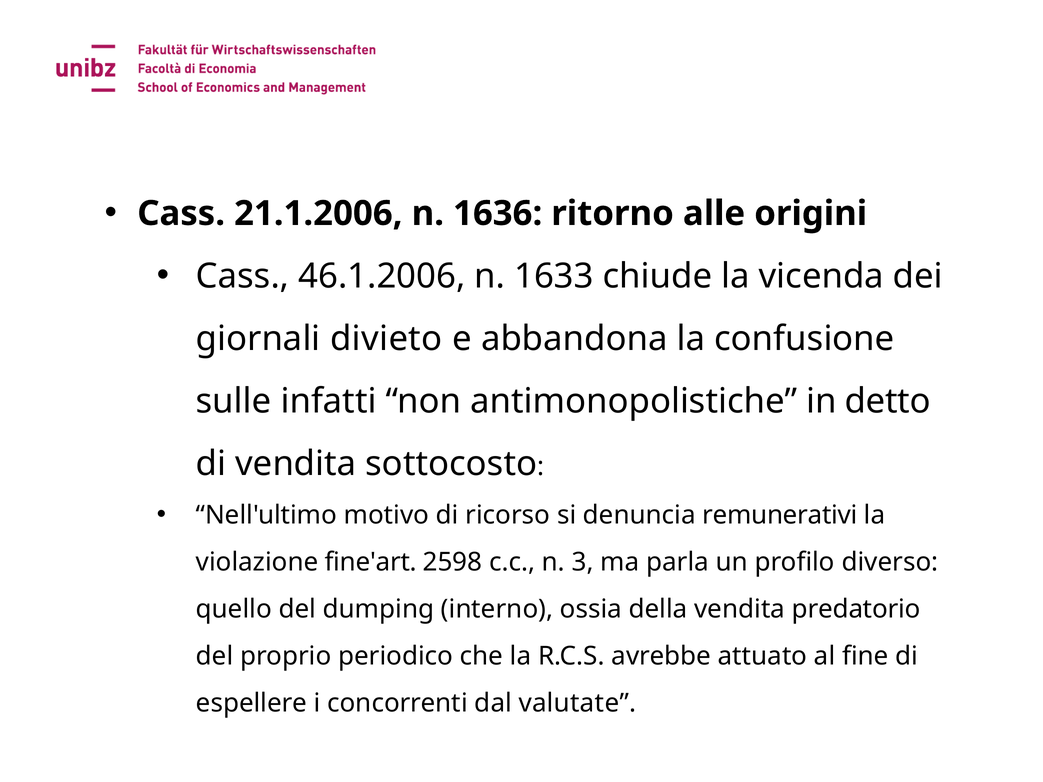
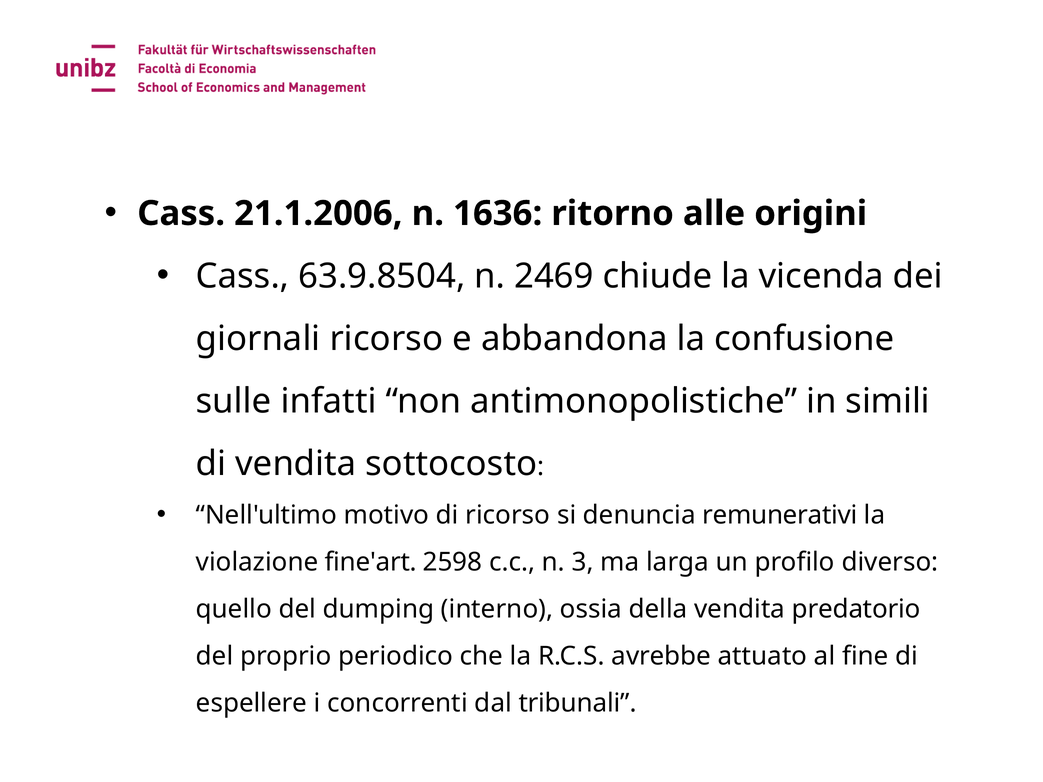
46.1.2006: 46.1.2006 -> 63.9.8504
1633: 1633 -> 2469
giornali divieto: divieto -> ricorso
detto: detto -> simili
parla: parla -> larga
valutate: valutate -> tribunali
